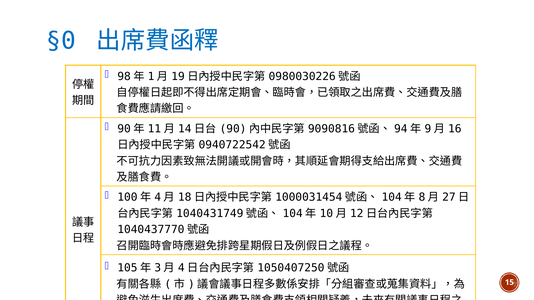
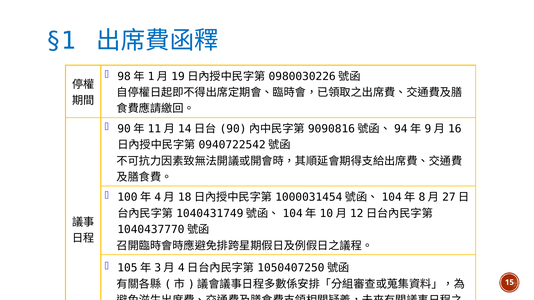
§0: §0 -> §1
